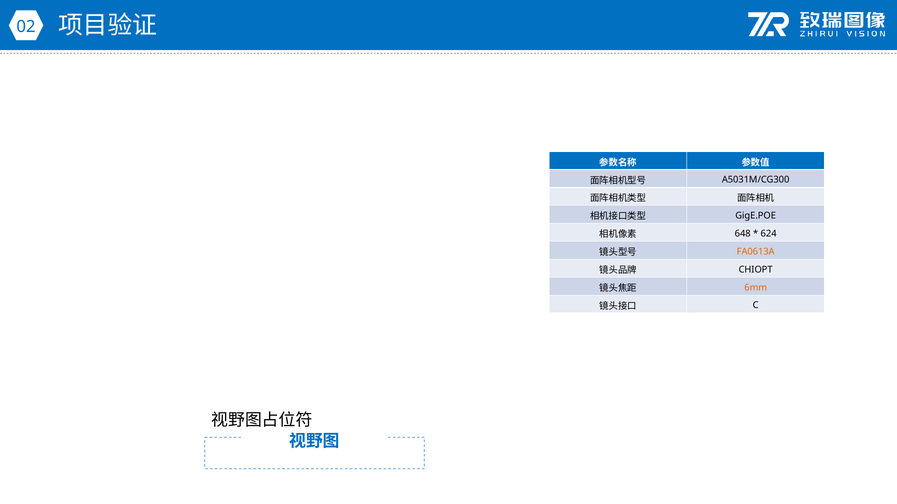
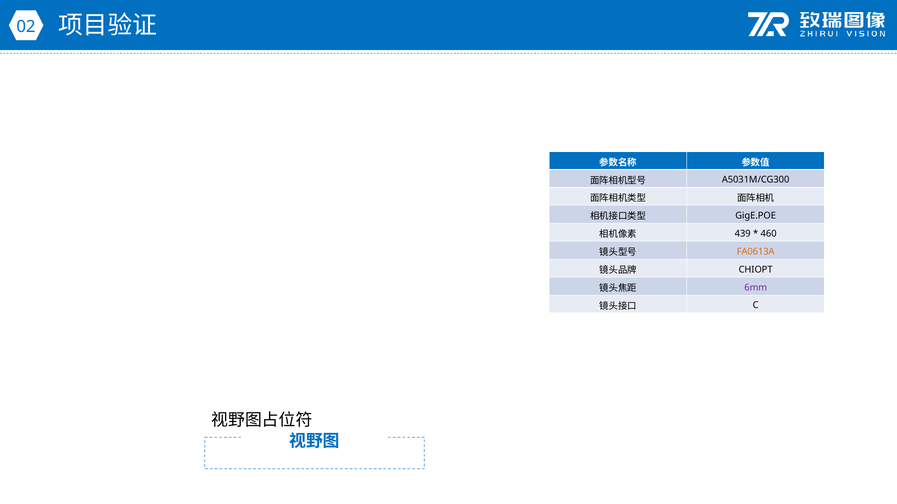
648: 648 -> 439
624: 624 -> 460
6mm colour: orange -> purple
